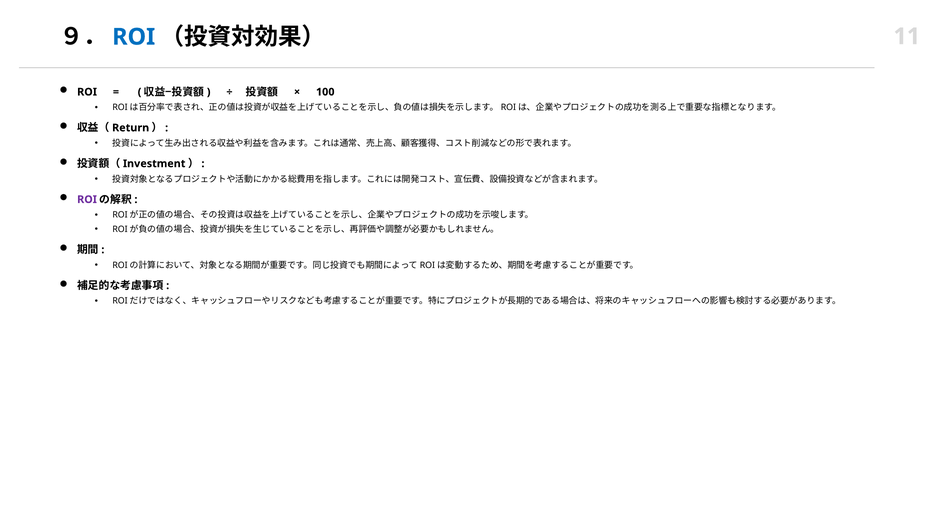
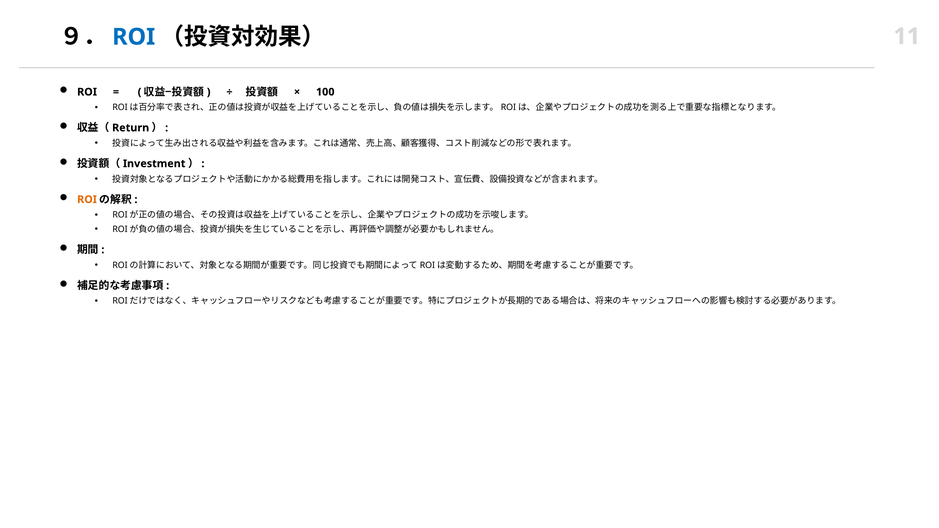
ROI at (87, 200) colour: purple -> orange
